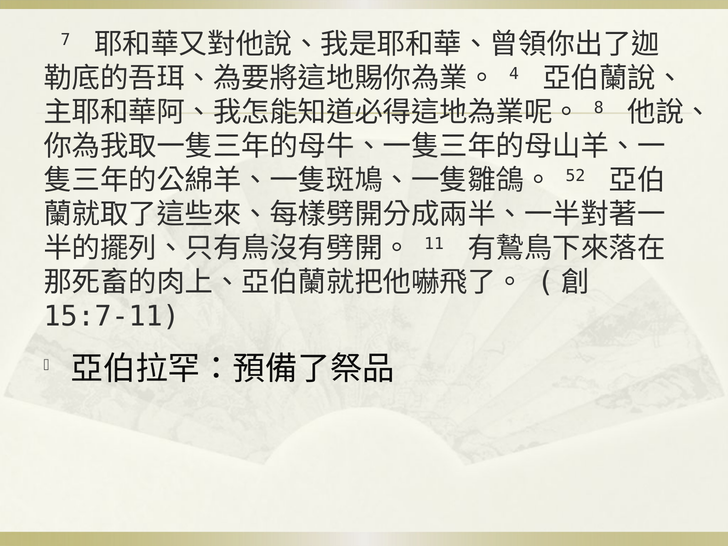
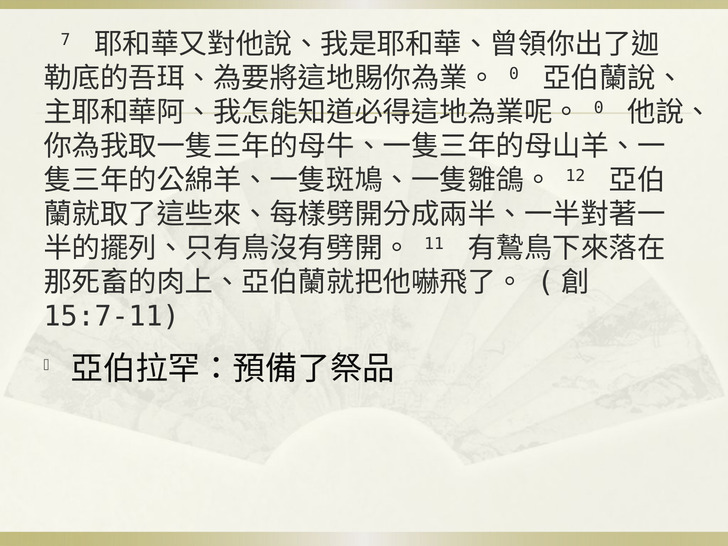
4 at (514, 74): 4 -> 0
8 at (599, 108): 8 -> 0
52: 52 -> 12
